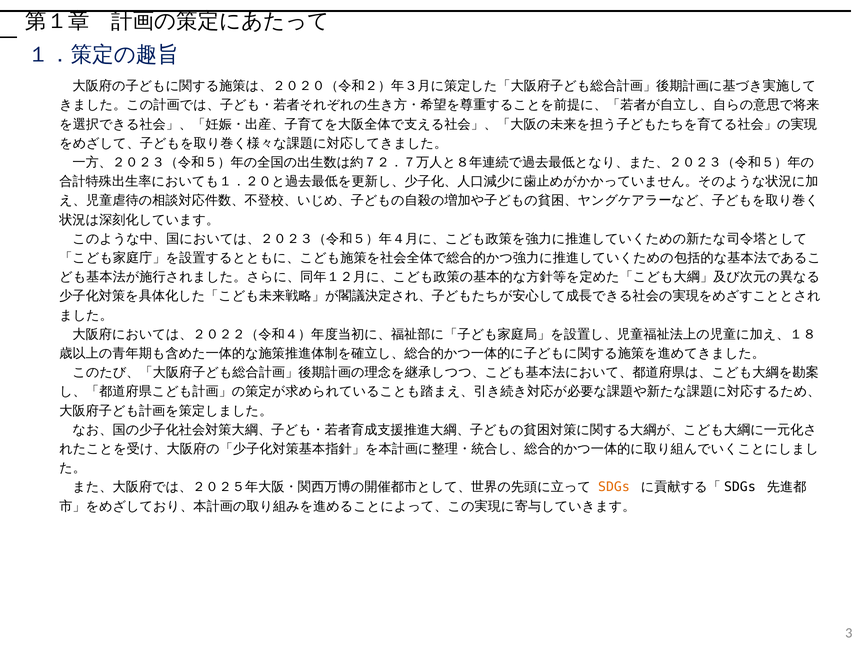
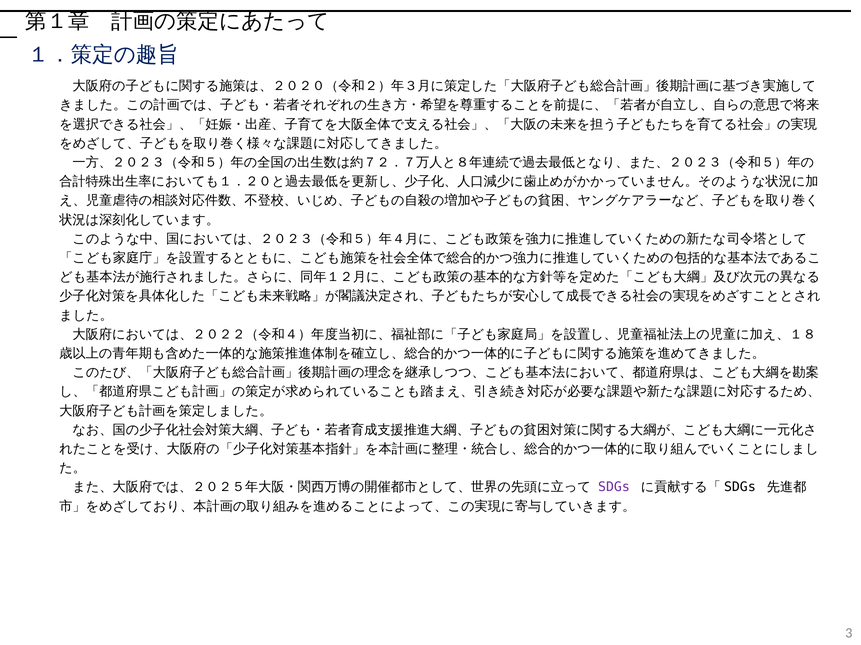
SDGs colour: orange -> purple
